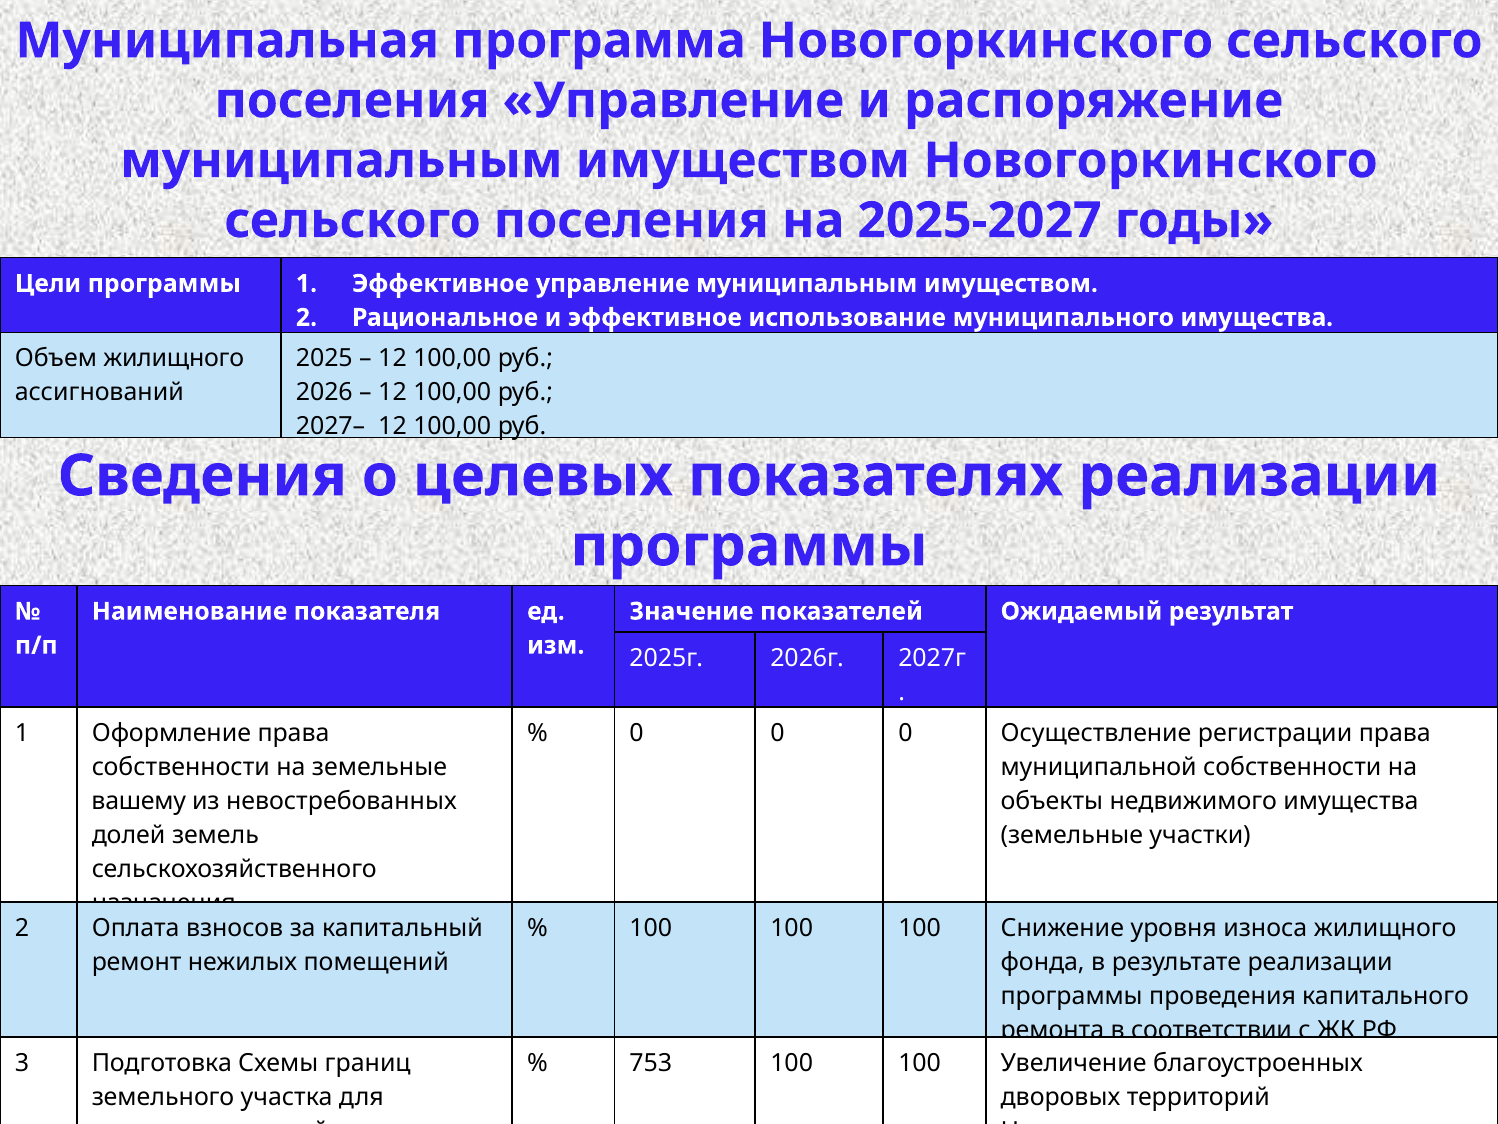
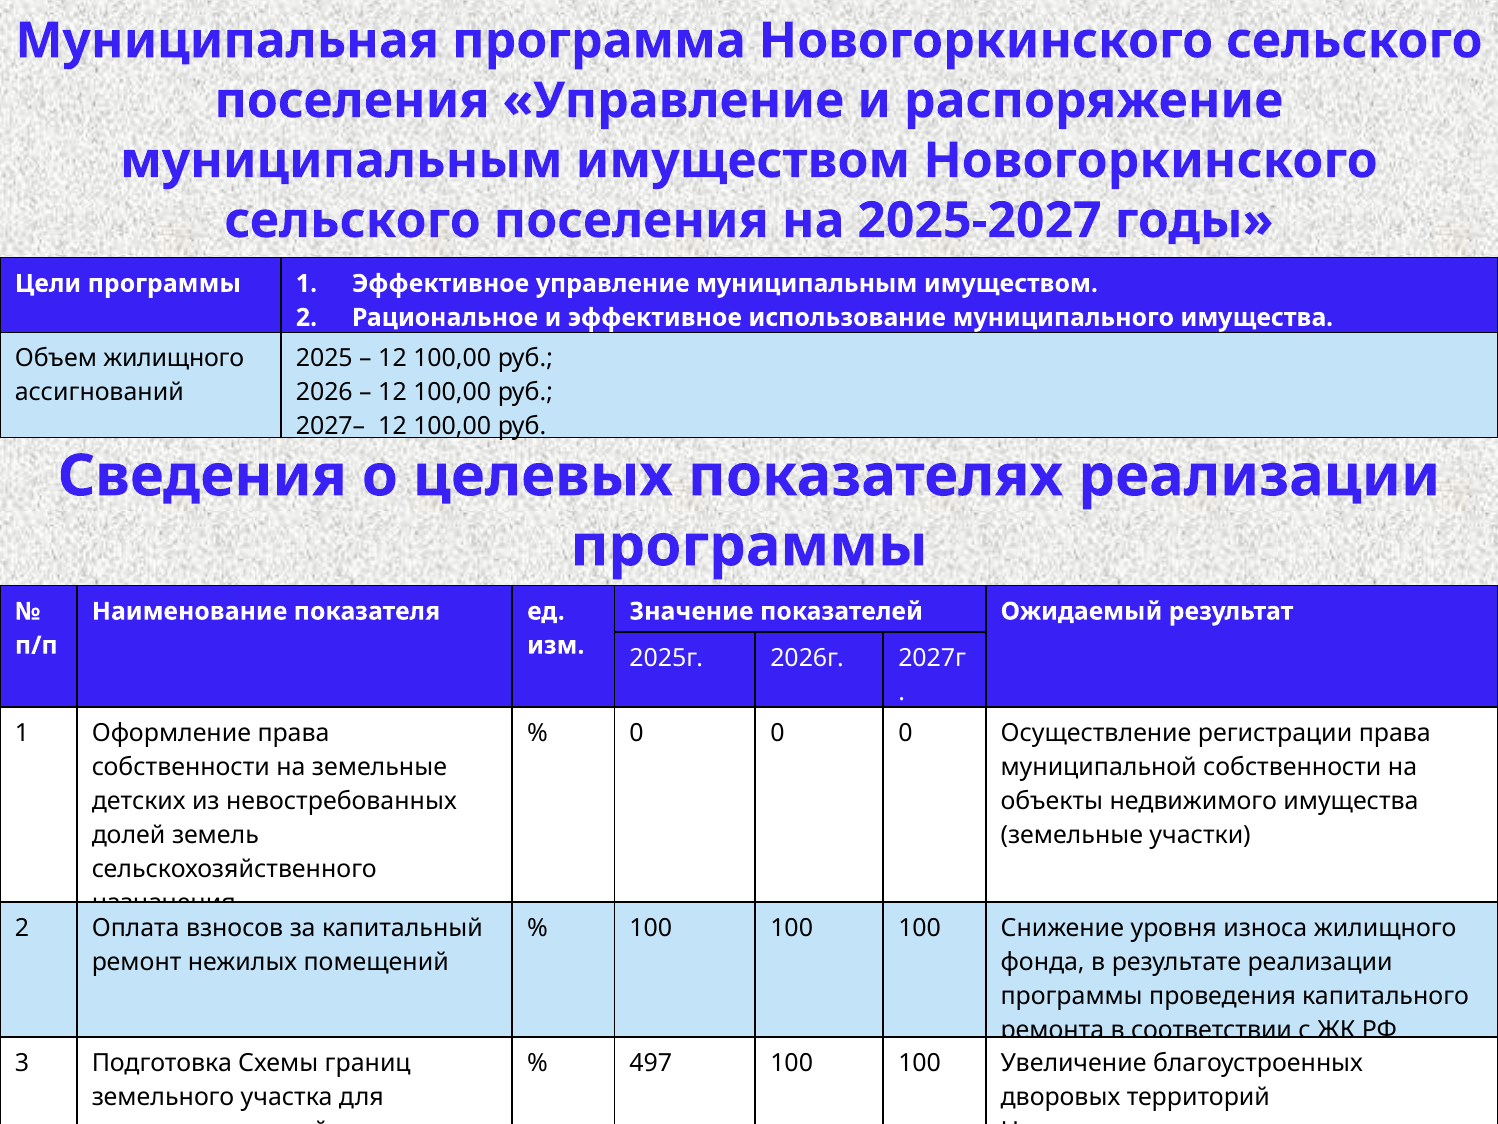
вашему: вашему -> детских
753: 753 -> 497
